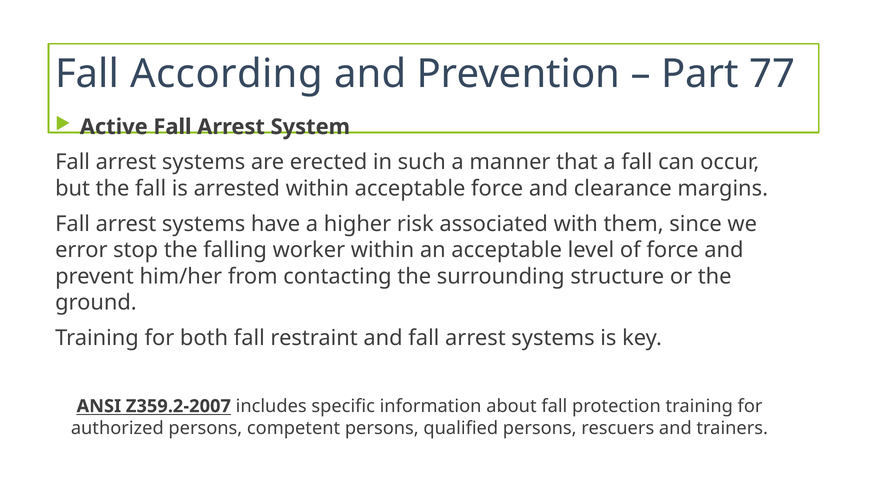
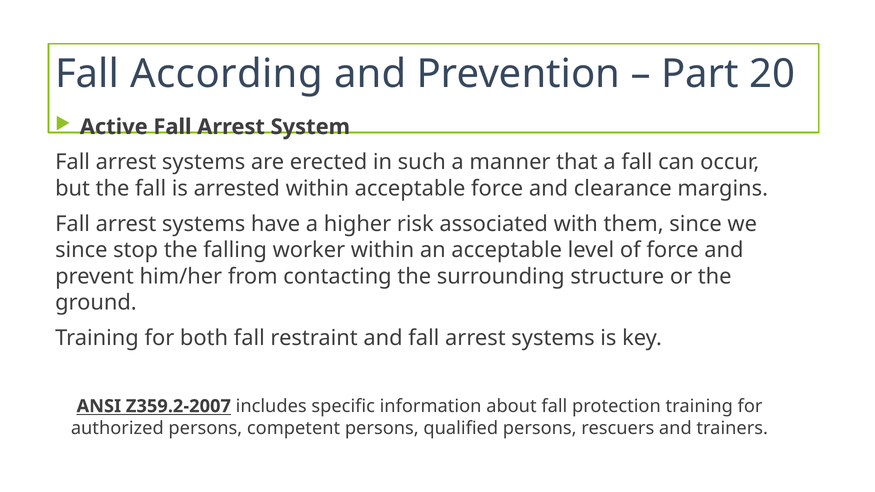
77: 77 -> 20
error at (81, 250): error -> since
